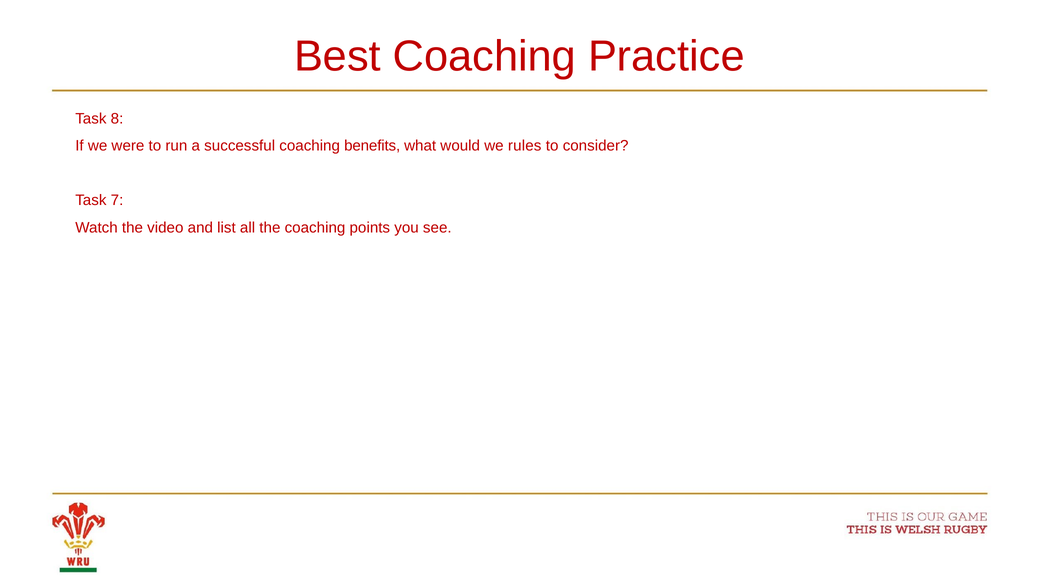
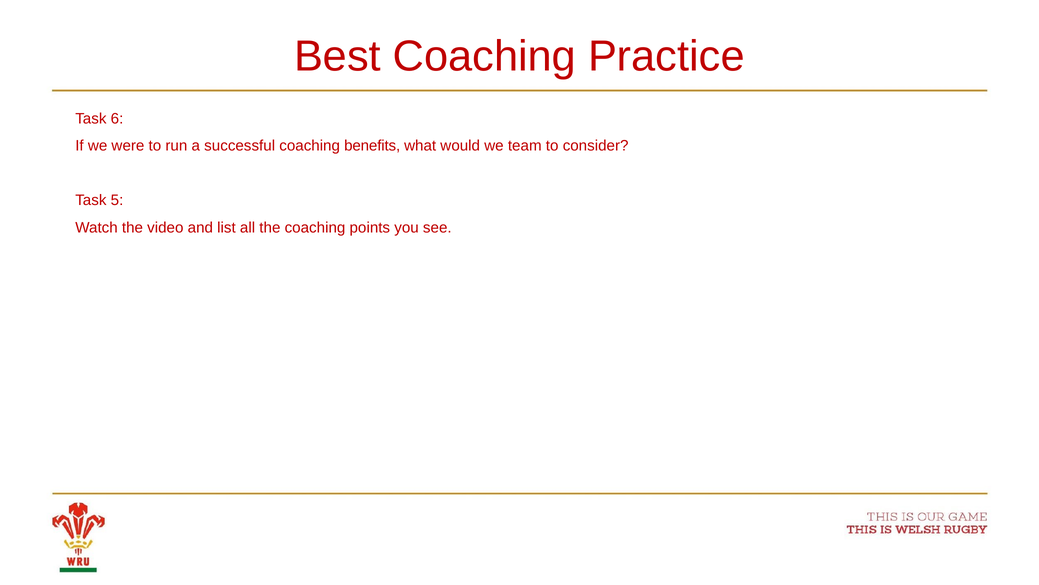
8: 8 -> 6
rules: rules -> team
7: 7 -> 5
